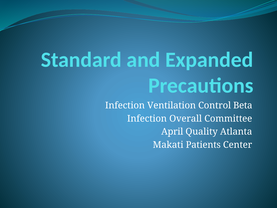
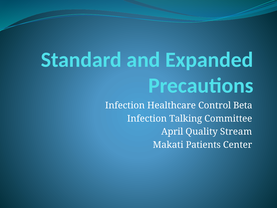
Ventilation: Ventilation -> Healthcare
Overall: Overall -> Talking
Atlanta: Atlanta -> Stream
